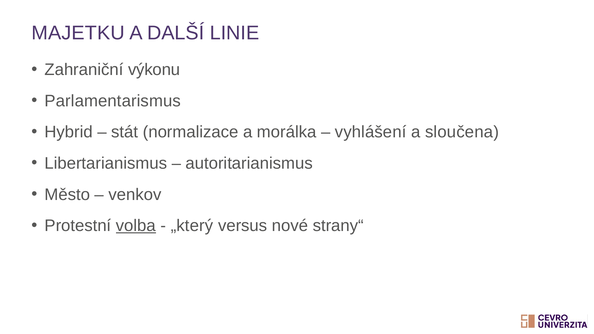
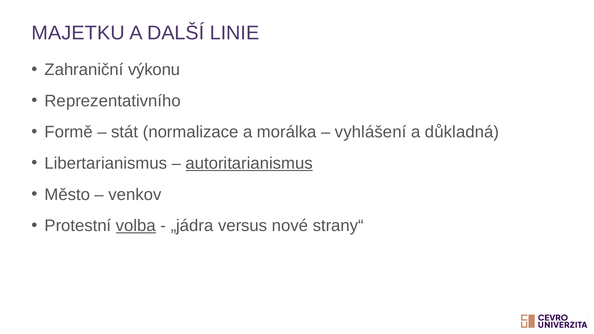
Parlamentarismus: Parlamentarismus -> Reprezentativního
Hybrid: Hybrid -> Formě
sloučena: sloučena -> důkladná
autoritarianismus underline: none -> present
„který: „který -> „jádra
